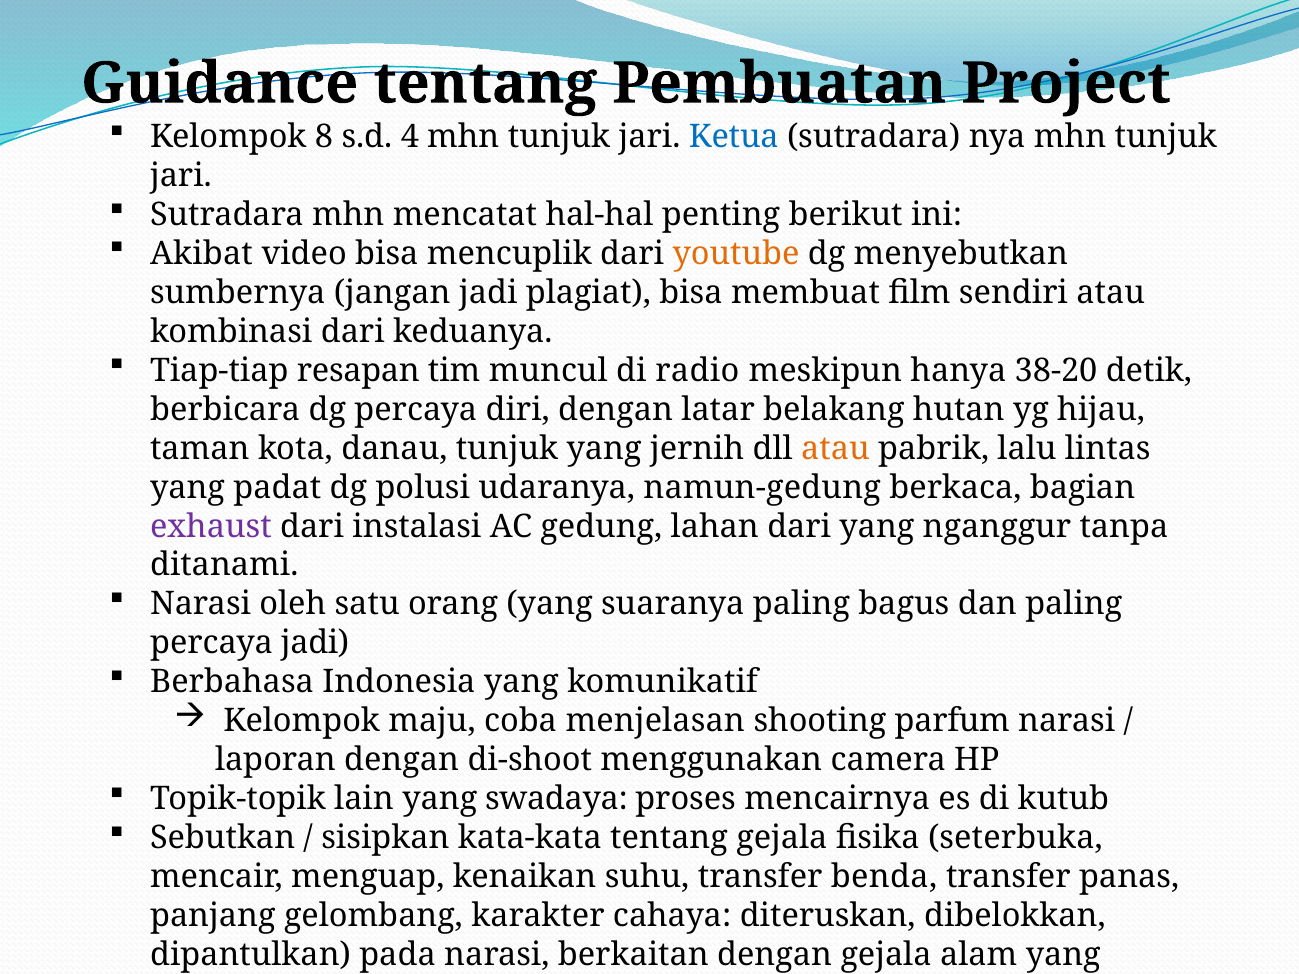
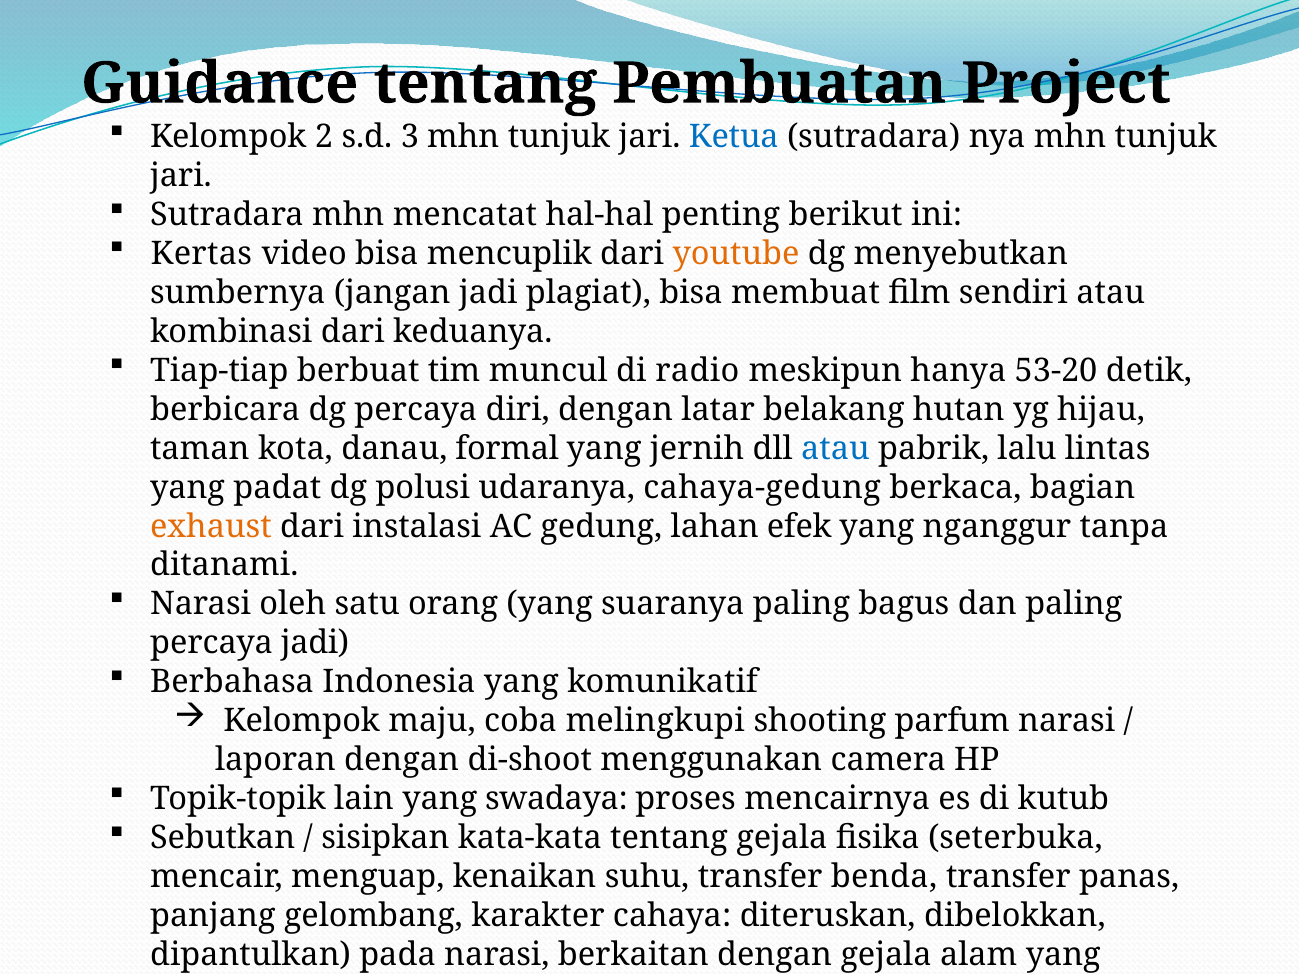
8: 8 -> 2
4: 4 -> 3
Akibat: Akibat -> Kertas
resapan: resapan -> berbuat
38-20: 38-20 -> 53-20
danau tunjuk: tunjuk -> formal
atau at (835, 448) colour: orange -> blue
namun-gedung: namun-gedung -> cahaya-gedung
exhaust colour: purple -> orange
lahan dari: dari -> efek
menjelasan: menjelasan -> melingkupi
